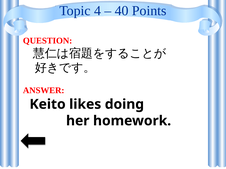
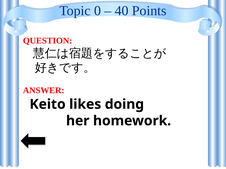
4: 4 -> 0
